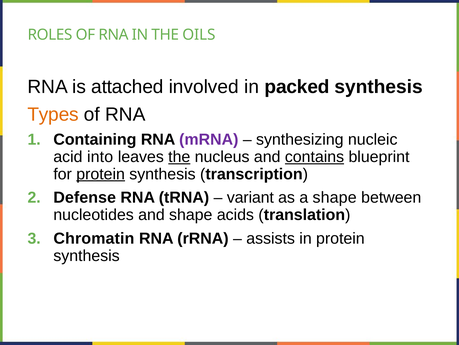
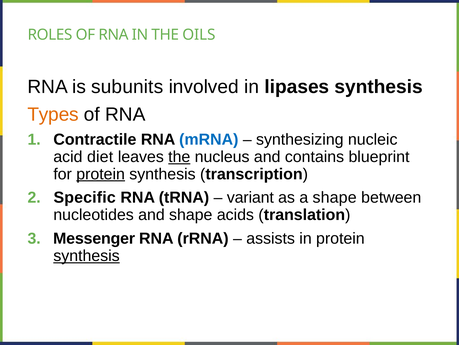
attached: attached -> subunits
packed: packed -> lipases
Containing: Containing -> Contractile
mRNA colour: purple -> blue
into: into -> diet
contains underline: present -> none
Defense: Defense -> Specific
Chromatin: Chromatin -> Messenger
synthesis at (87, 255) underline: none -> present
